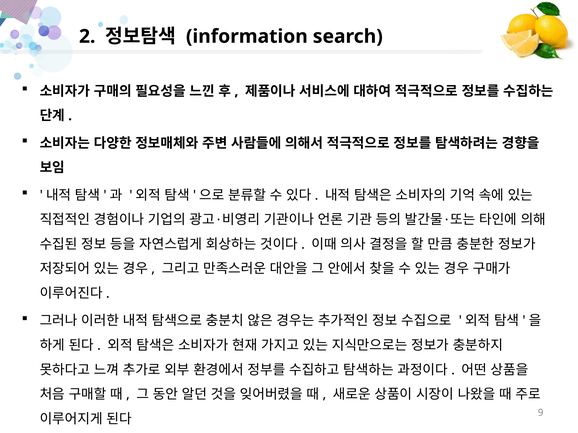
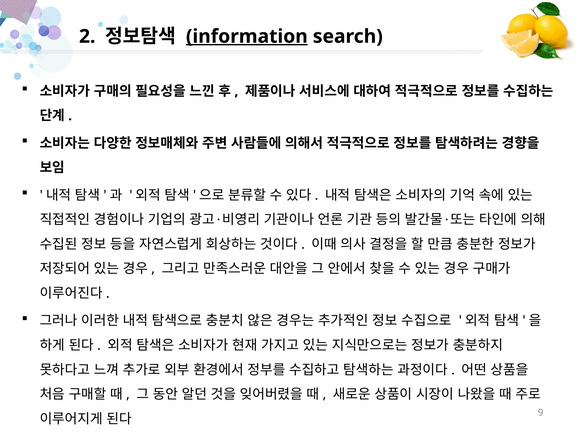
information underline: none -> present
